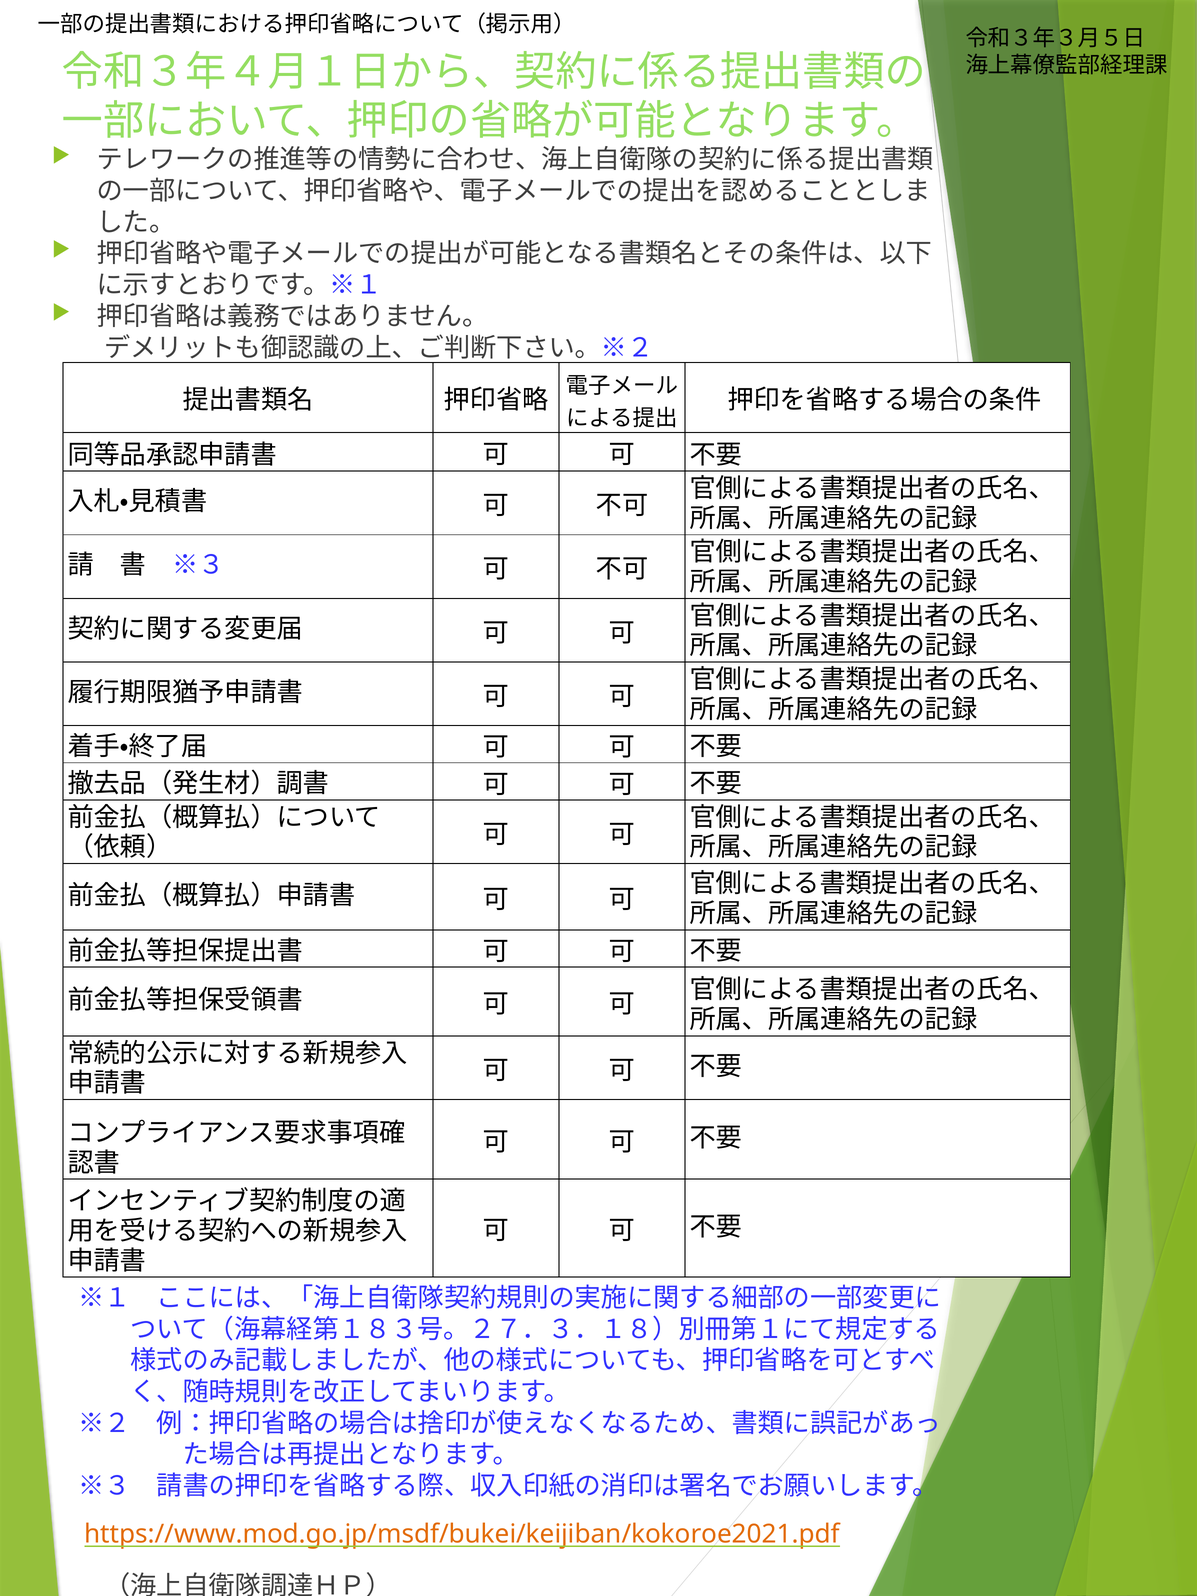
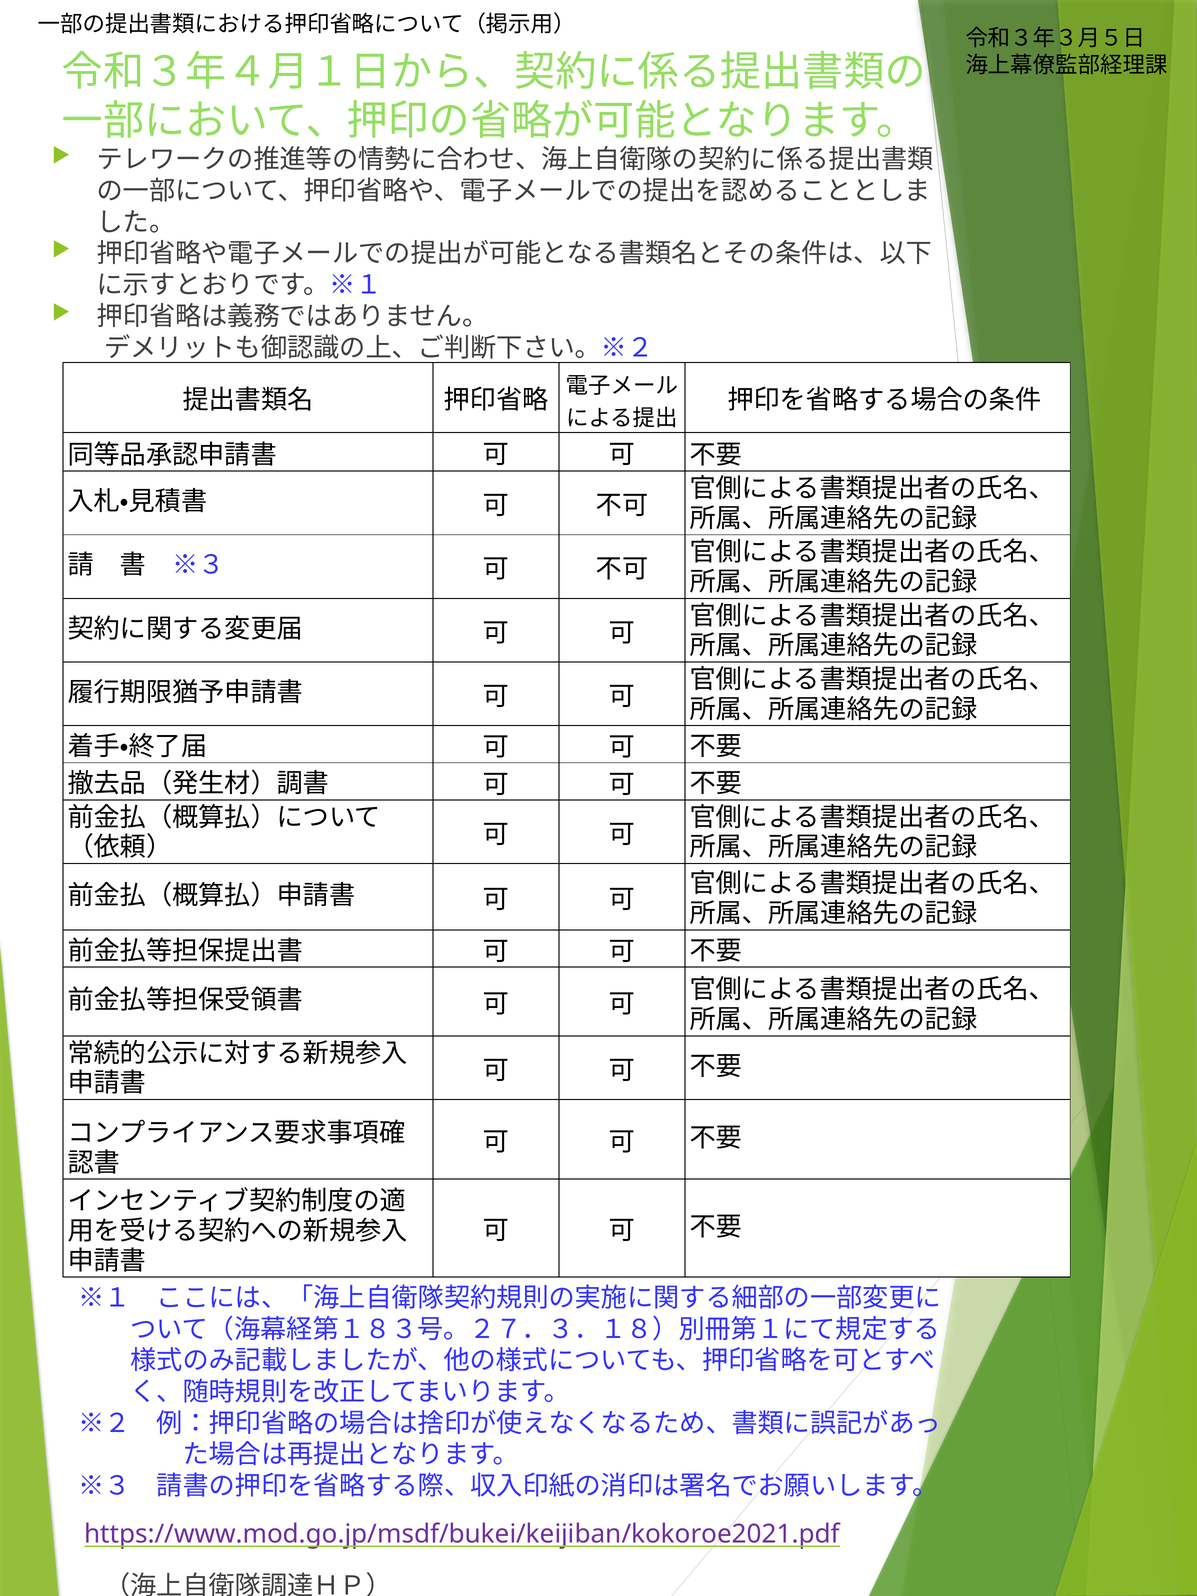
https://www.mod.go.jp/msdf/bukei/keijiban/kokoroe2021.pdf colour: orange -> purple
